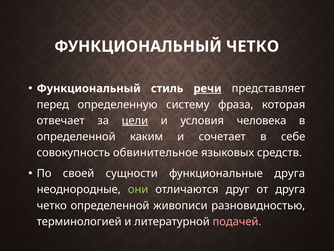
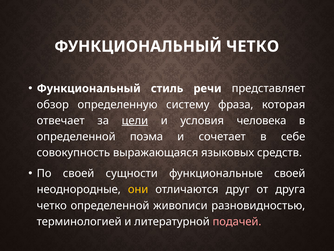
речи underline: present -> none
перед: перед -> обзор
каким: каким -> поэма
обвинительное: обвинительное -> выражающаяся
функциональные друга: друга -> своей
они colour: light green -> yellow
